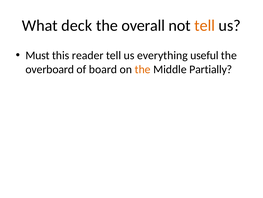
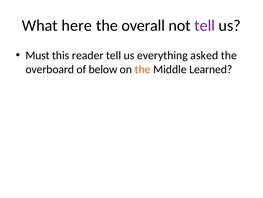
deck: deck -> here
tell at (205, 25) colour: orange -> purple
useful: useful -> asked
board: board -> below
Partially: Partially -> Learned
